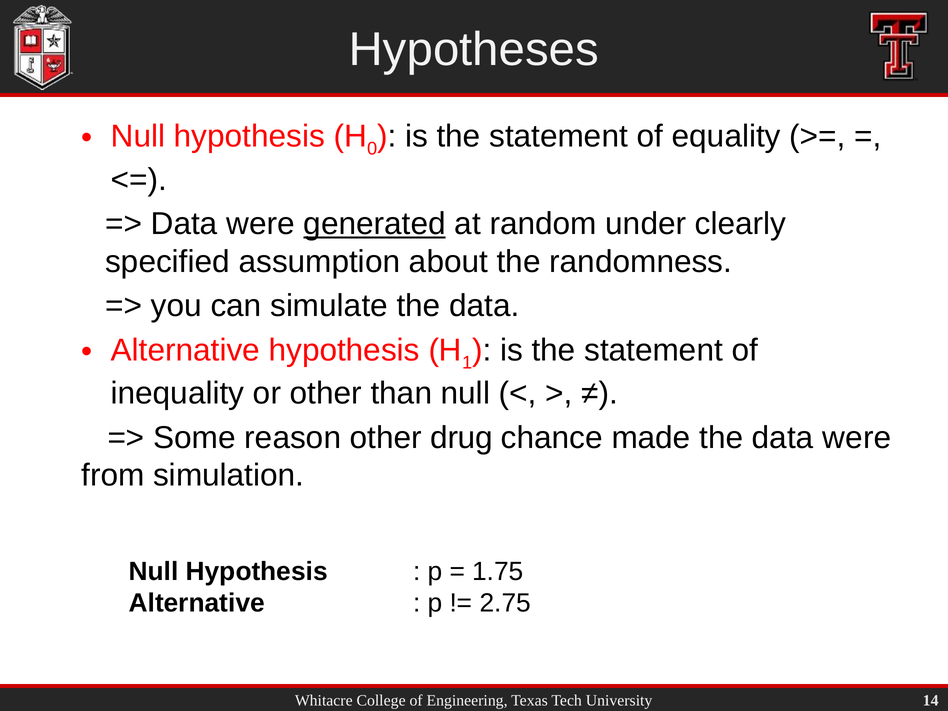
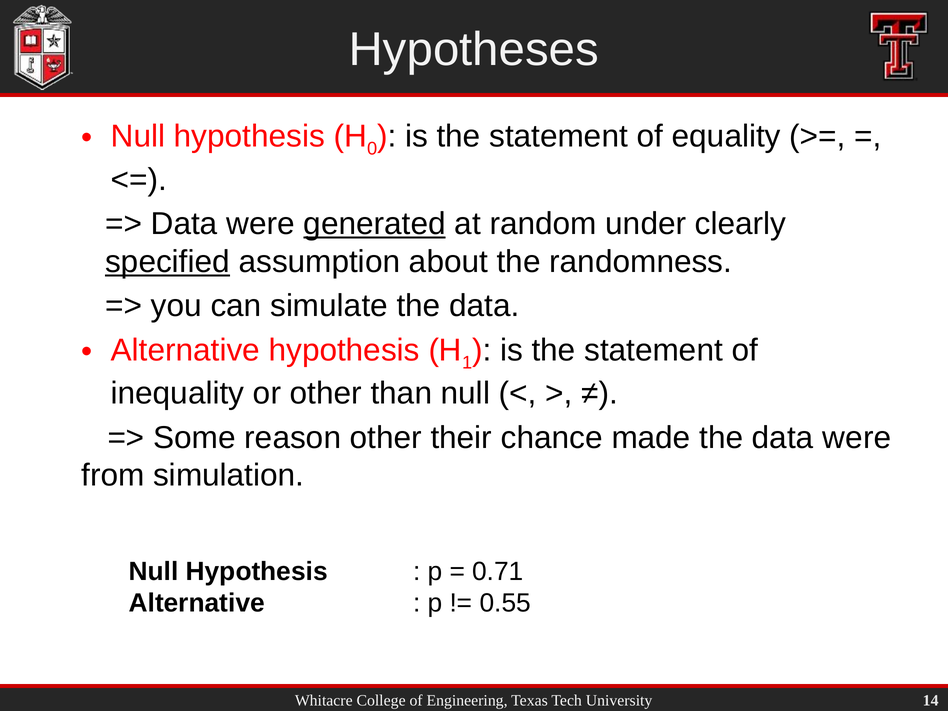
specified underline: none -> present
drug: drug -> their
1.75: 1.75 -> 0.71
2.75: 2.75 -> 0.55
